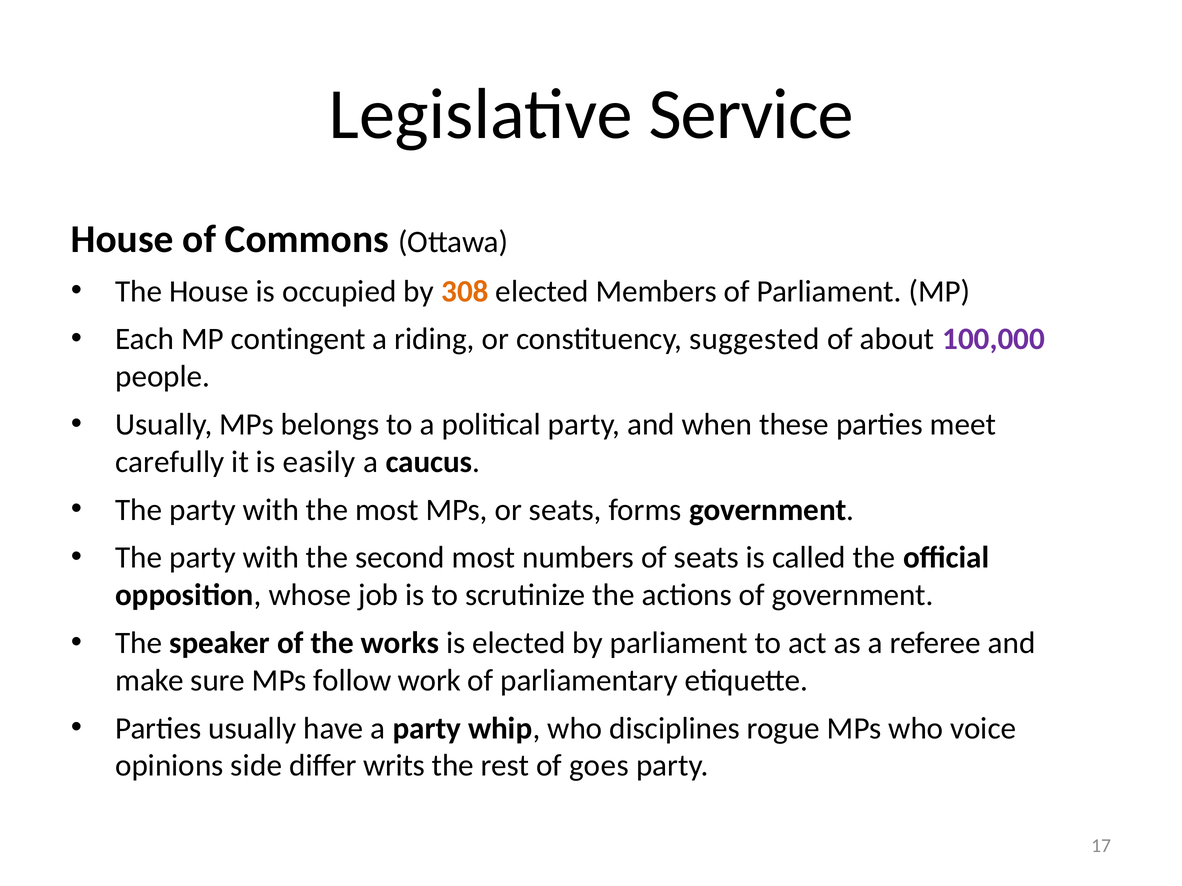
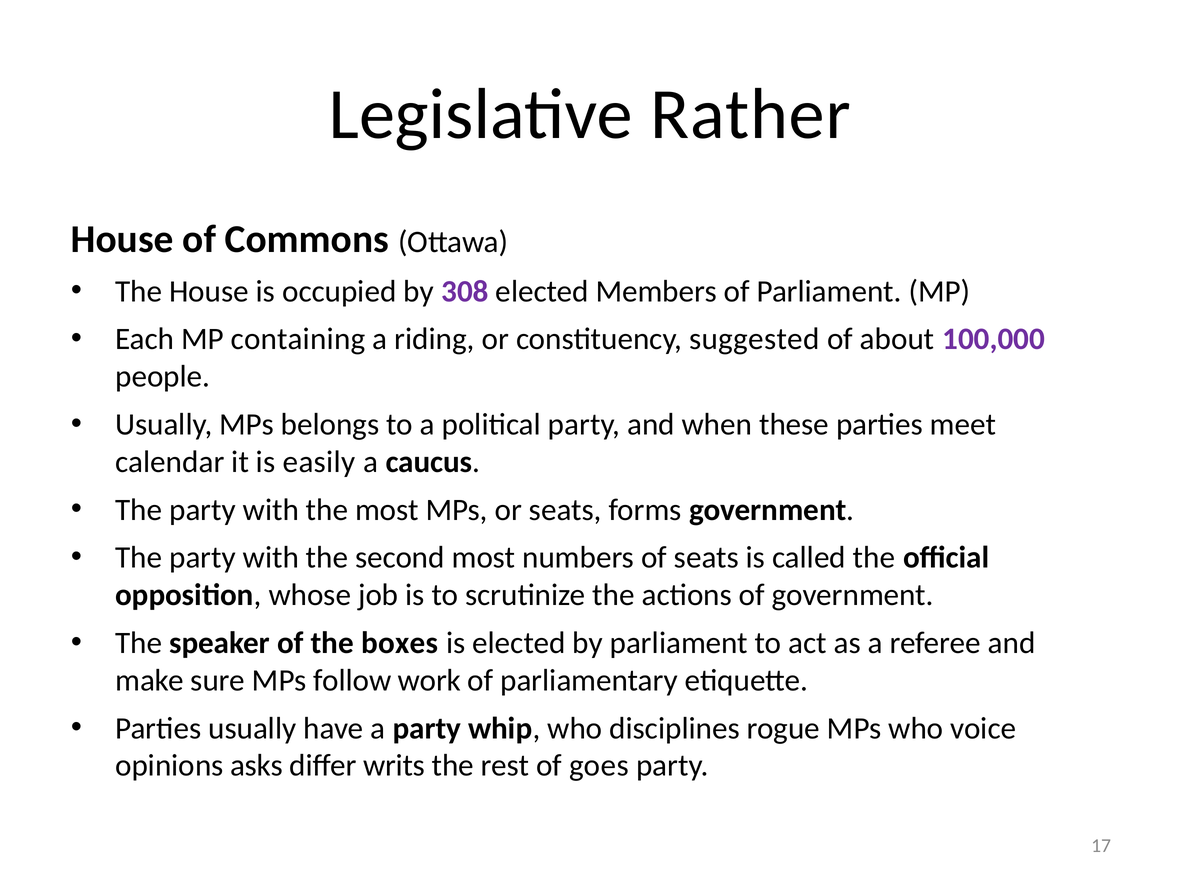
Service: Service -> Rather
308 colour: orange -> purple
contingent: contingent -> containing
carefully: carefully -> calendar
works: works -> boxes
side: side -> asks
